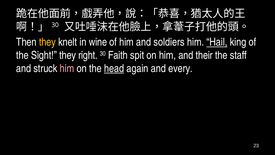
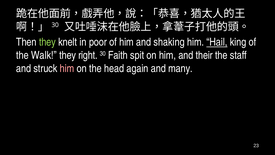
they at (47, 42) colour: yellow -> light green
wine: wine -> poor
soldiers: soldiers -> shaking
Sight: Sight -> Walk
head underline: present -> none
every: every -> many
